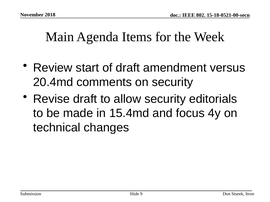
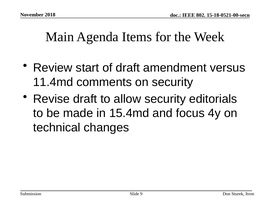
20.4md: 20.4md -> 11.4md
